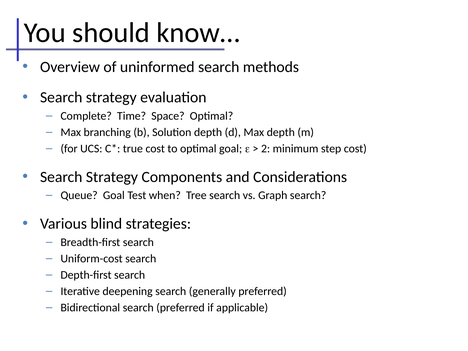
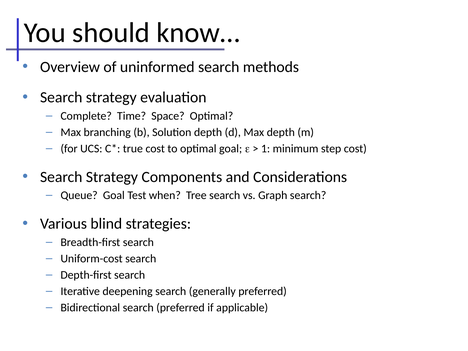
2: 2 -> 1
